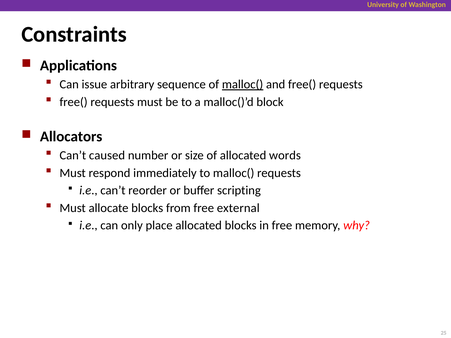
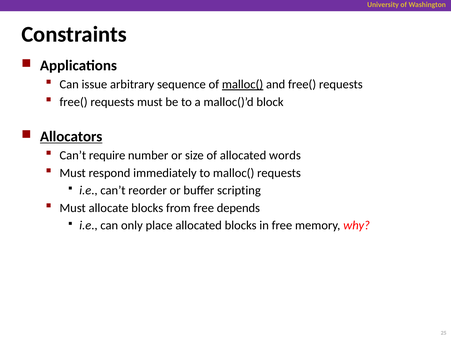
Allocators underline: none -> present
caused: caused -> require
external: external -> depends
